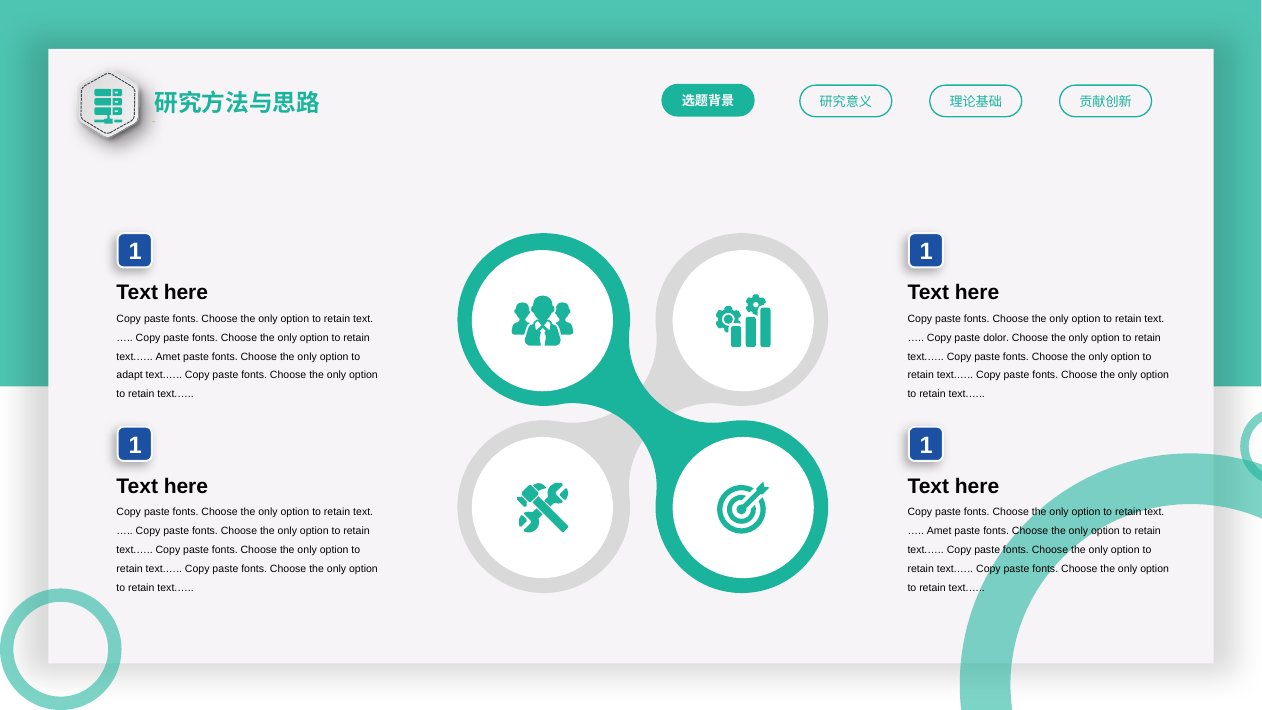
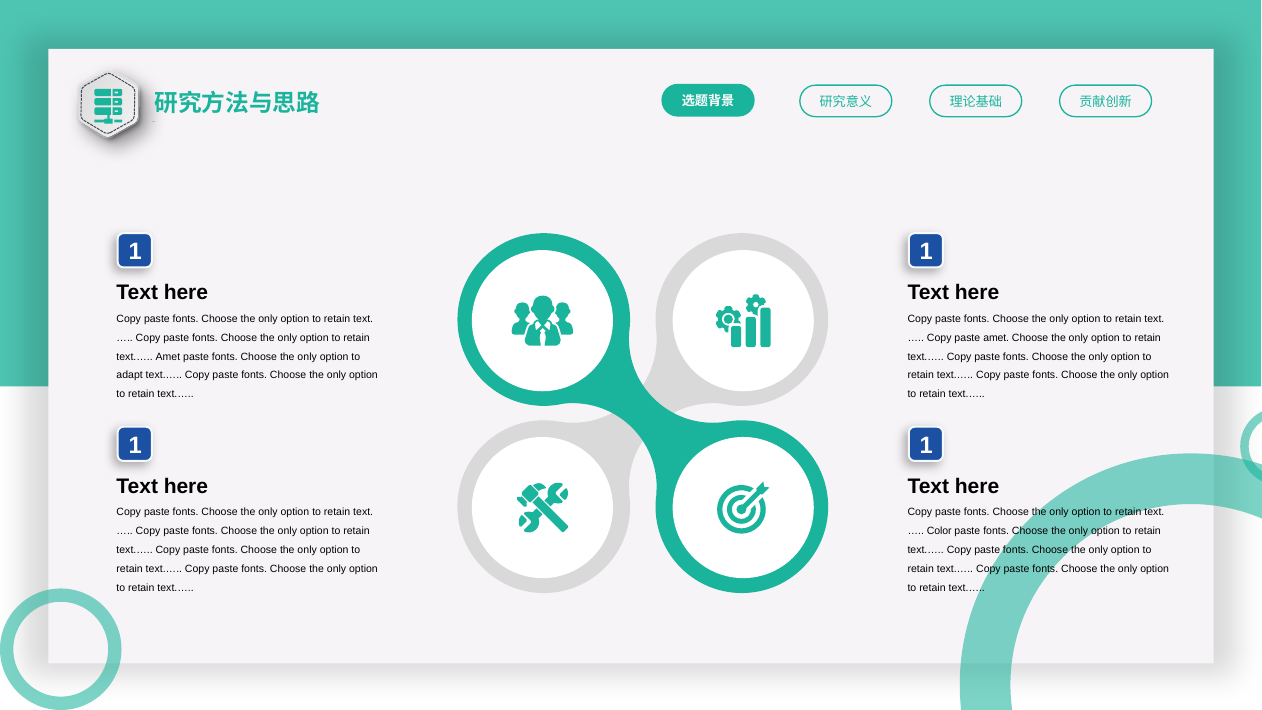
paste dolor: dolor -> amet
Amet at (939, 531): Amet -> Color
